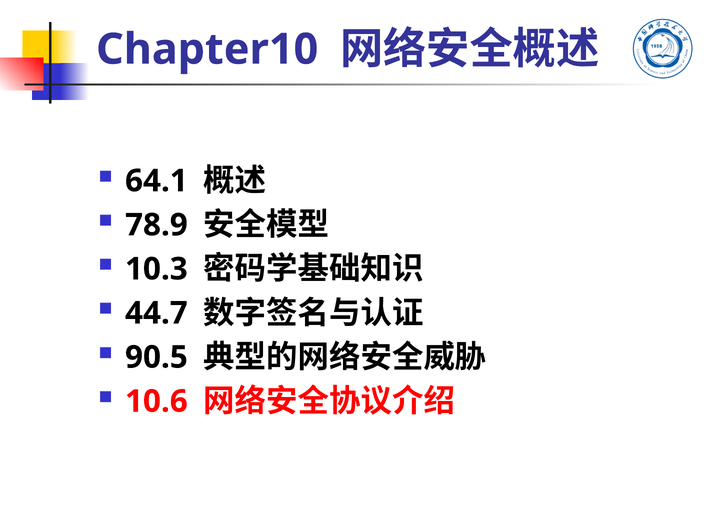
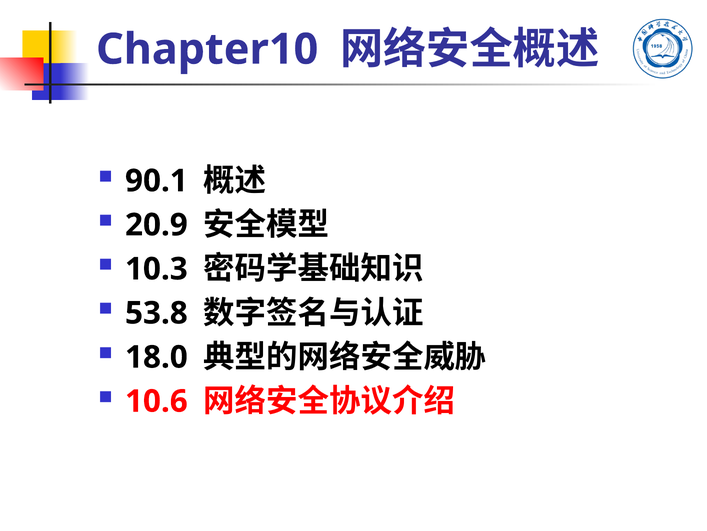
64.1: 64.1 -> 90.1
78.9: 78.9 -> 20.9
44.7: 44.7 -> 53.8
90.5: 90.5 -> 18.0
